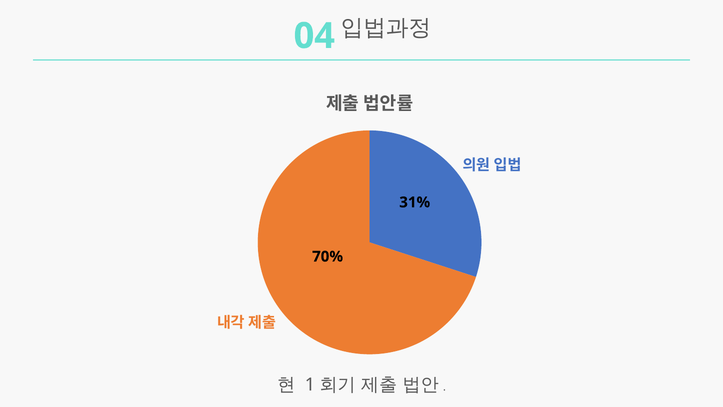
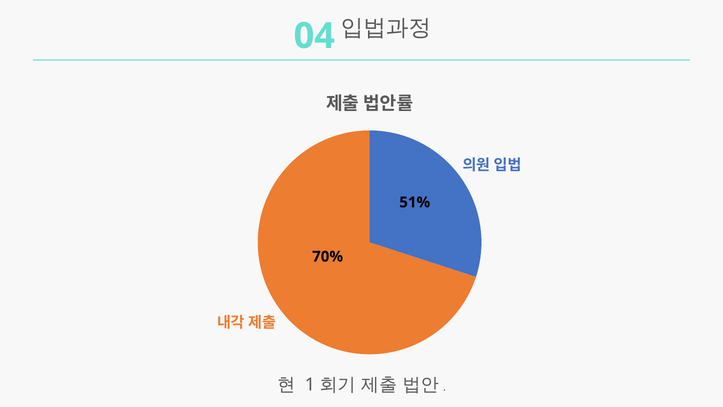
31%: 31% -> 51%
